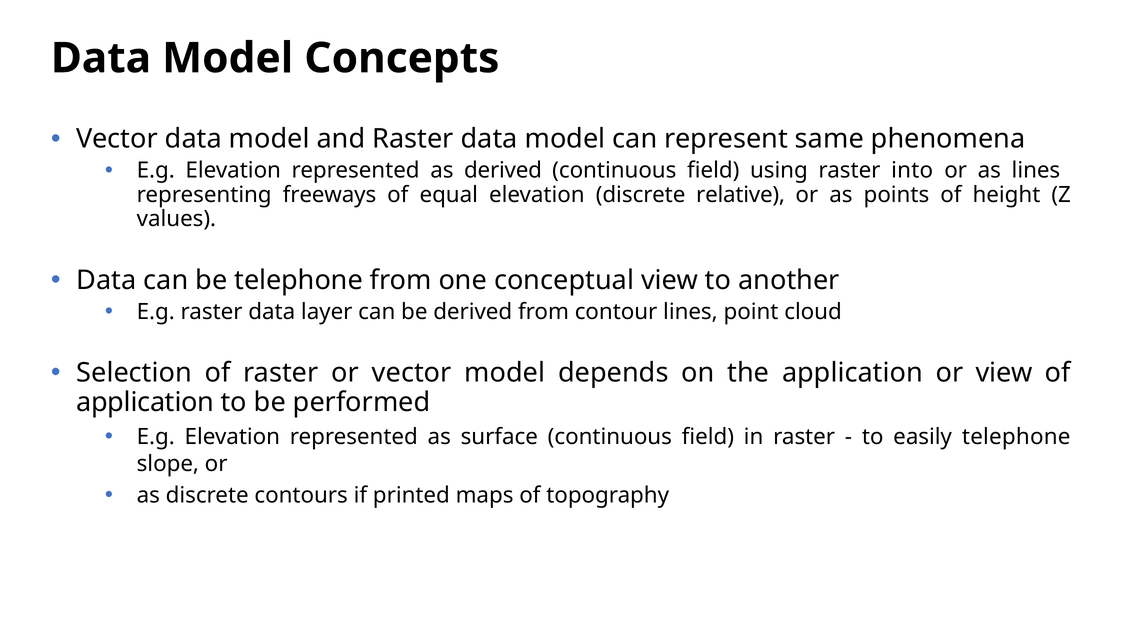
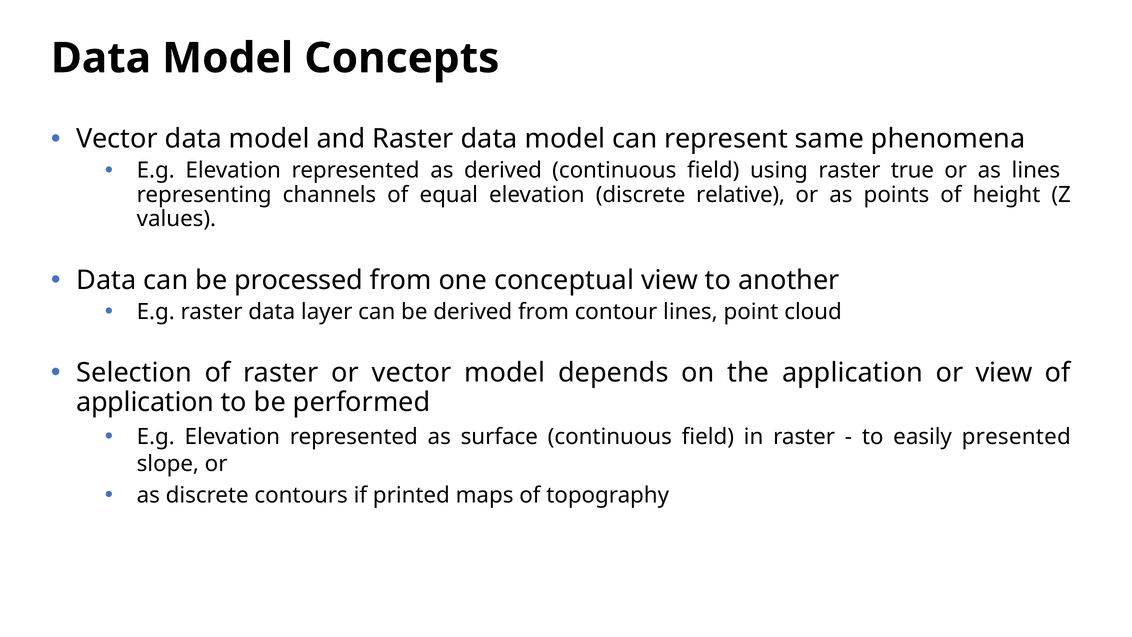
into: into -> true
freeways: freeways -> channels
be telephone: telephone -> processed
easily telephone: telephone -> presented
